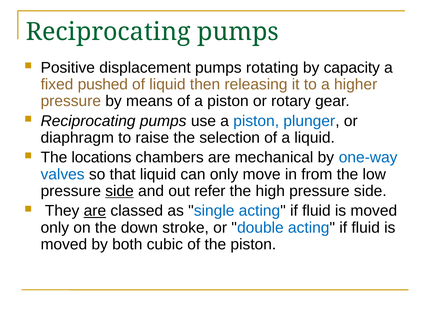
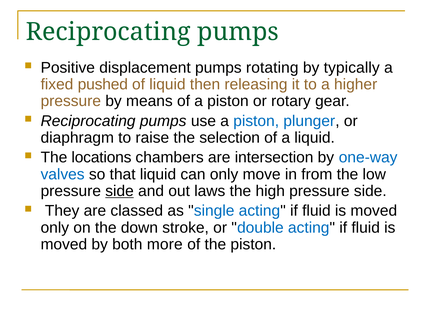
capacity: capacity -> typically
mechanical: mechanical -> intersection
refer: refer -> laws
are at (95, 211) underline: present -> none
cubic: cubic -> more
